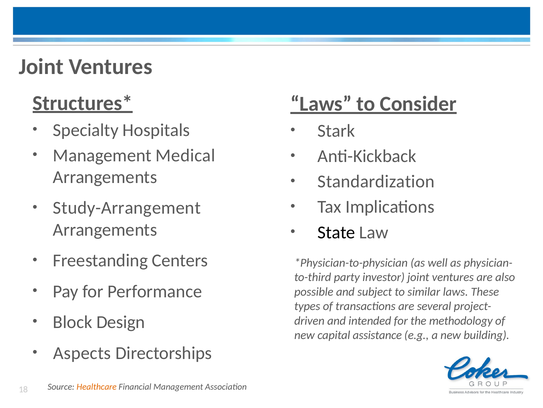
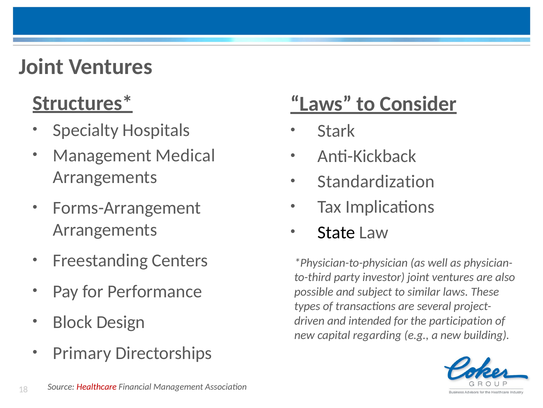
Study-Arrangement: Study-Arrangement -> Forms-Arrangement
methodology: methodology -> participation
assistance: assistance -> regarding
Aspects: Aspects -> Primary
Healthcare colour: orange -> red
